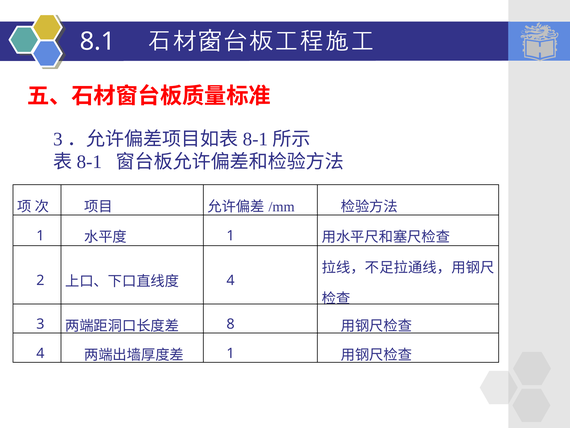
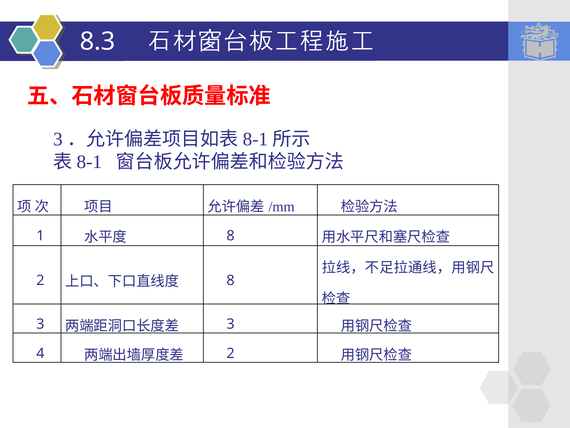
8.1: 8.1 -> 8.3
1 at (231, 236): 1 -> 8
4 at (231, 280): 4 -> 8
8 at (231, 324): 8 -> 3
1 at (231, 353): 1 -> 2
